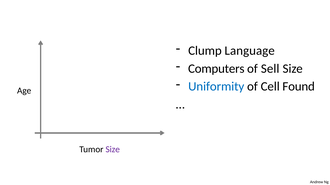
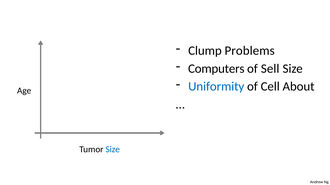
Language: Language -> Problems
Found: Found -> About
Size at (113, 150) colour: purple -> blue
